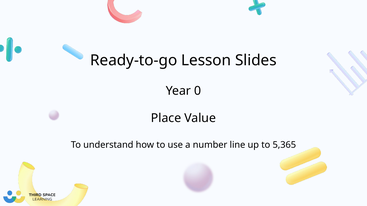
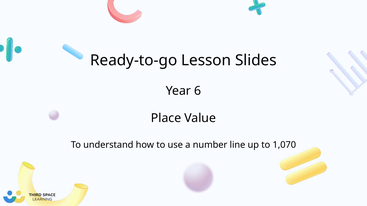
0: 0 -> 6
5,365: 5,365 -> 1,070
